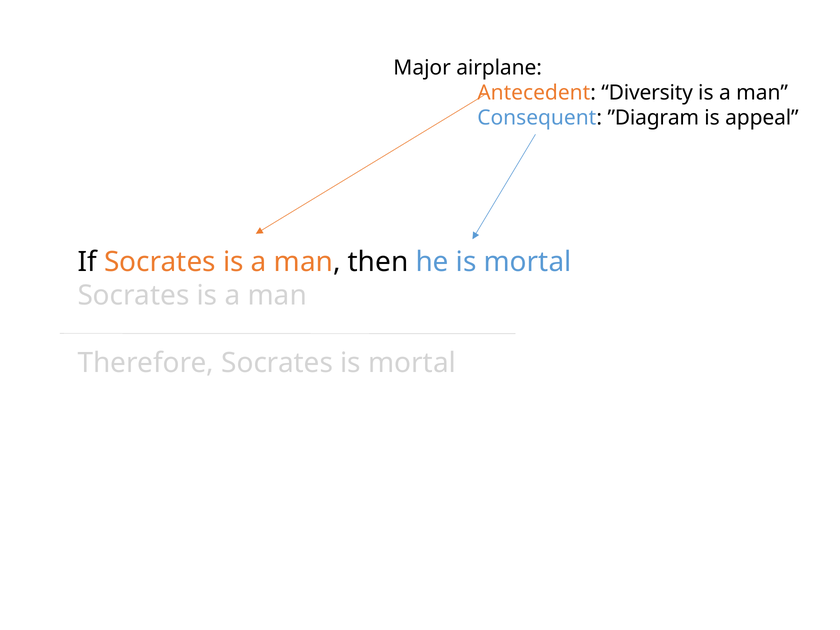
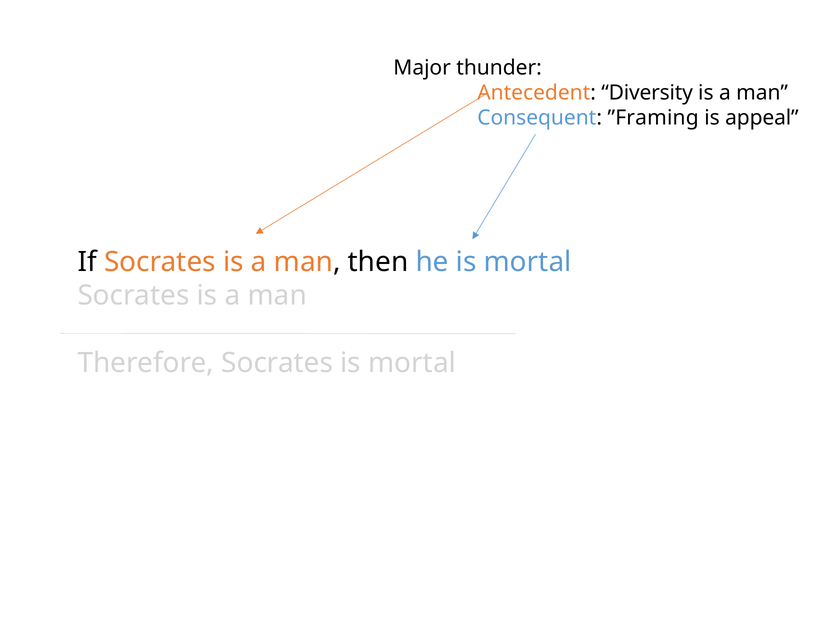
airplane: airplane -> thunder
”Diagram: ”Diagram -> ”Framing
